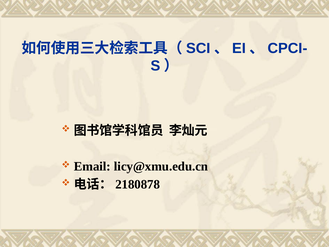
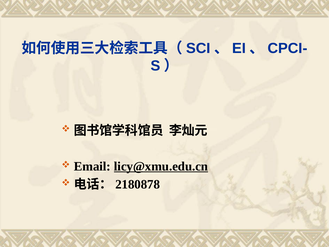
licy@xmu.edu.cn underline: none -> present
